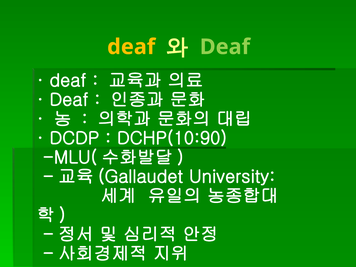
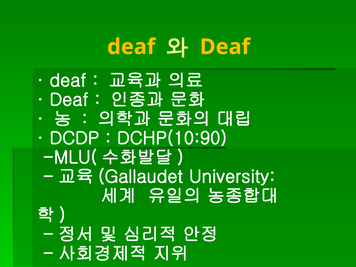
Deaf at (225, 47) colour: light green -> yellow
